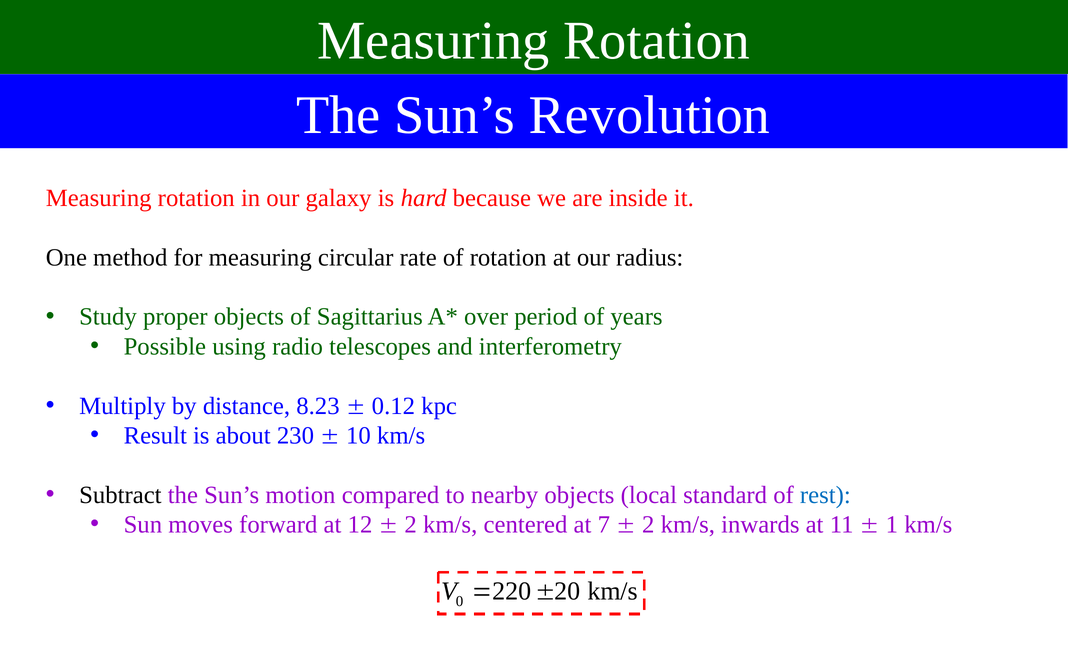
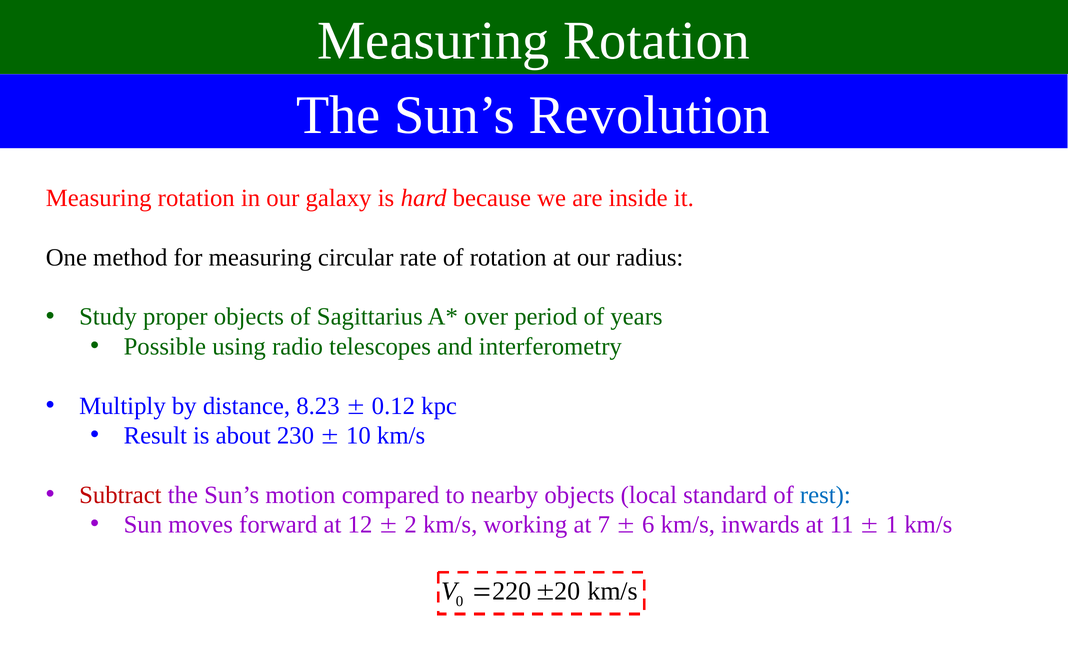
Subtract colour: black -> red
centered: centered -> working
2 at (648, 524): 2 -> 6
